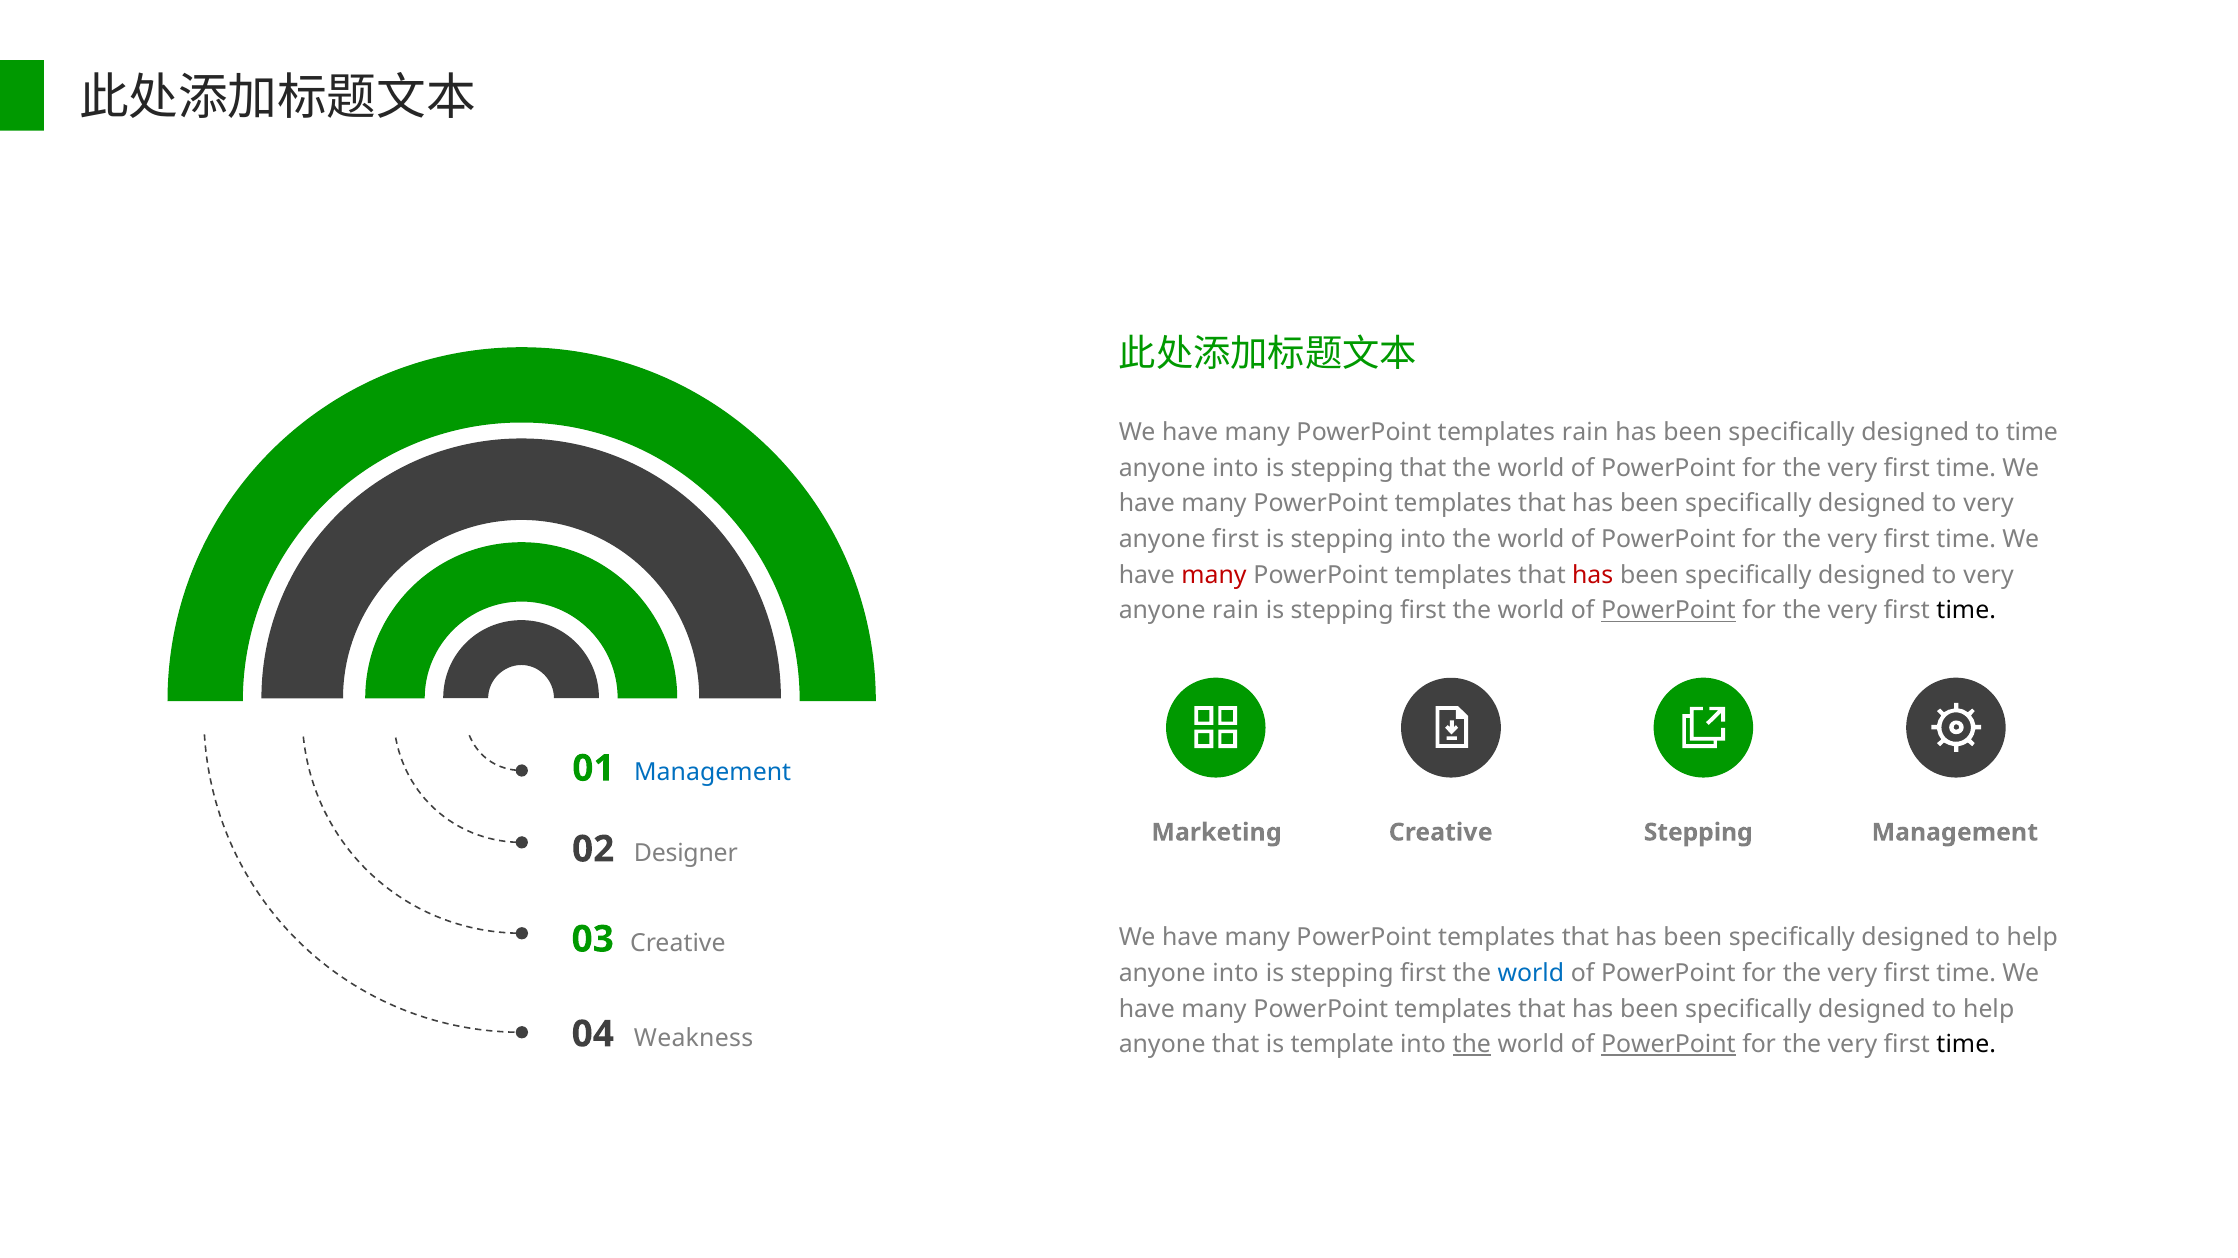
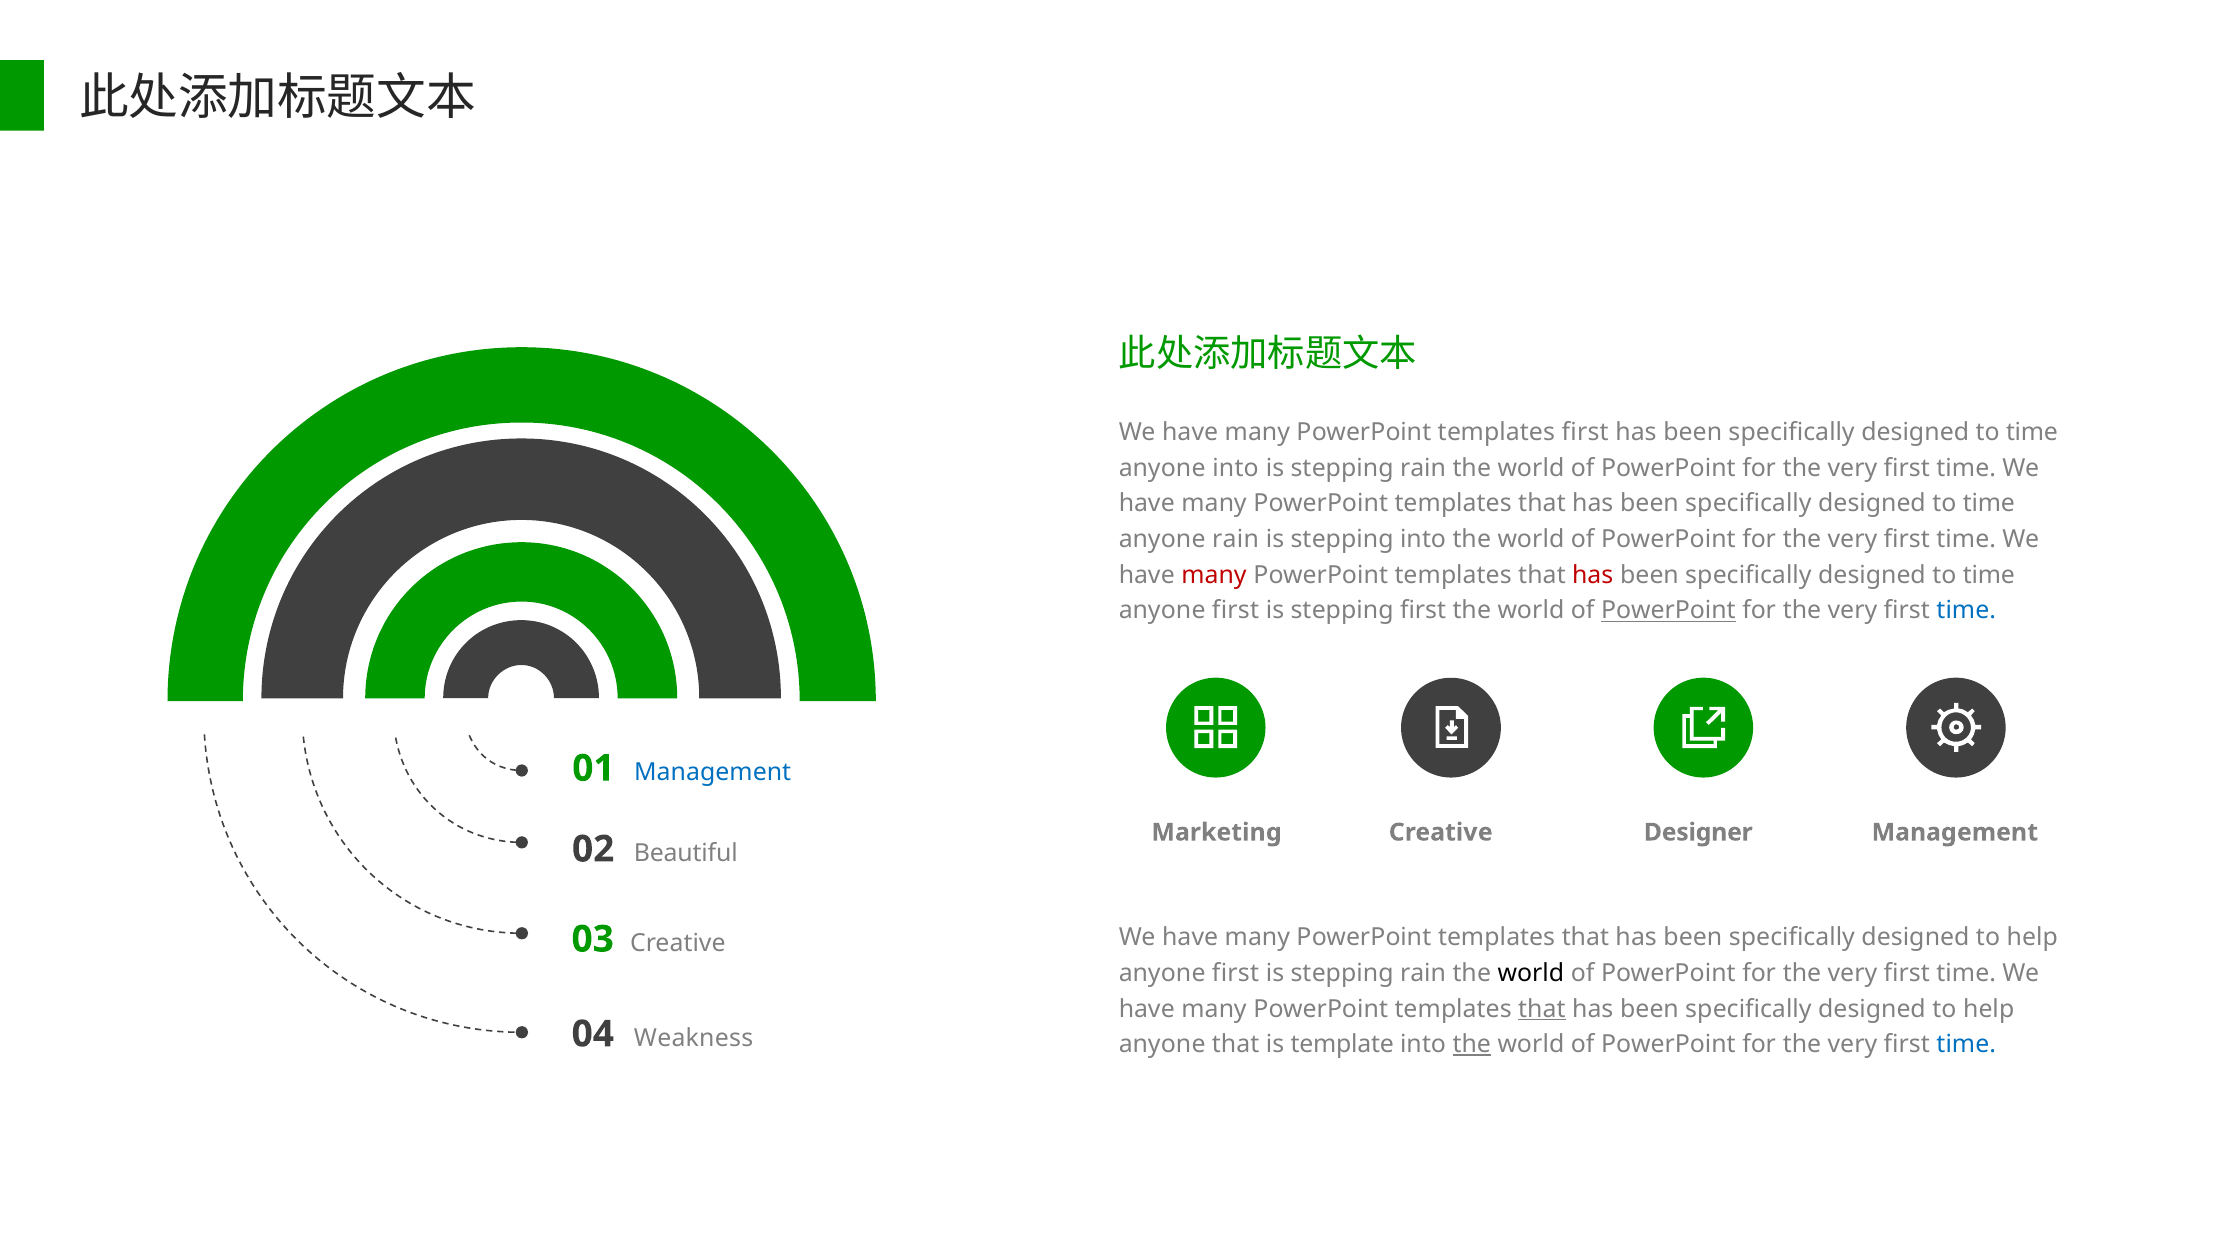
templates rain: rain -> first
that at (1423, 468): that -> rain
very at (1989, 504): very -> time
anyone first: first -> rain
very at (1989, 575): very -> time
rain at (1236, 611): rain -> first
time at (1966, 611) colour: black -> blue
Stepping at (1698, 833): Stepping -> Designer
Designer: Designer -> Beautiful
into at (1236, 974): into -> first
first at (1423, 974): first -> rain
world at (1531, 974) colour: blue -> black
that at (1542, 1009) underline: none -> present
PowerPoint at (1668, 1045) underline: present -> none
time at (1966, 1045) colour: black -> blue
